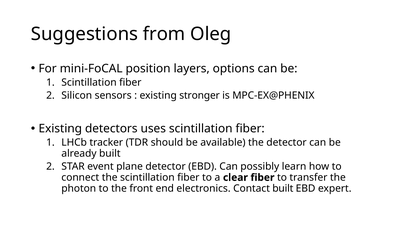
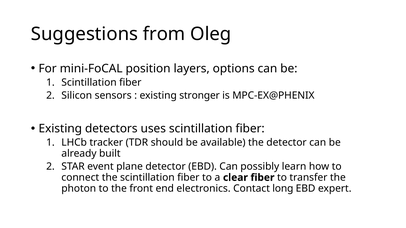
Contact built: built -> long
